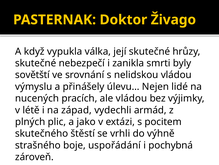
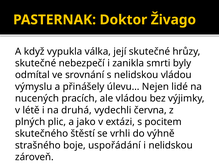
sovětští: sovětští -> odmítal
západ: západ -> druhá
armád: armád -> června
i pochybná: pochybná -> nelidskou
